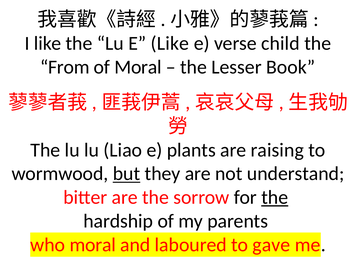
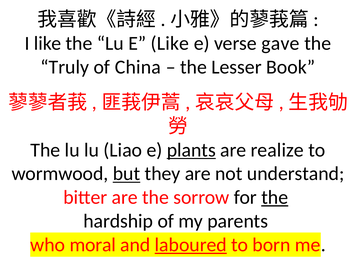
child: child -> gave
From: From -> Truly
of Moral: Moral -> China
plants underline: none -> present
raising: raising -> realize
laboured underline: none -> present
gave: gave -> born
